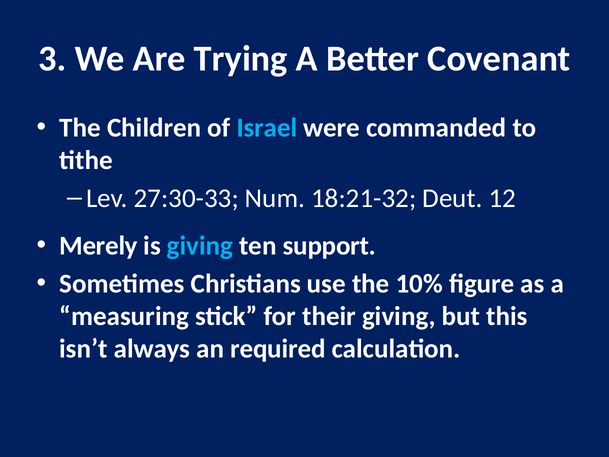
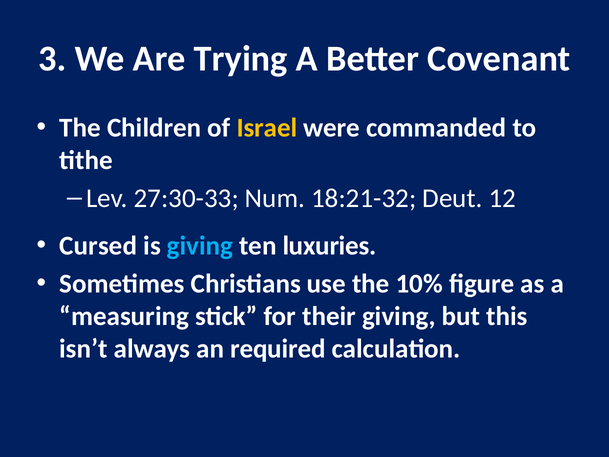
Israel colour: light blue -> yellow
Merely: Merely -> Cursed
support: support -> luxuries
